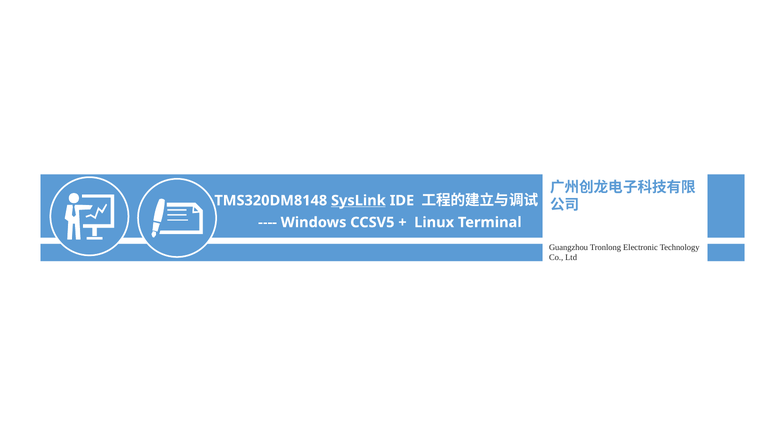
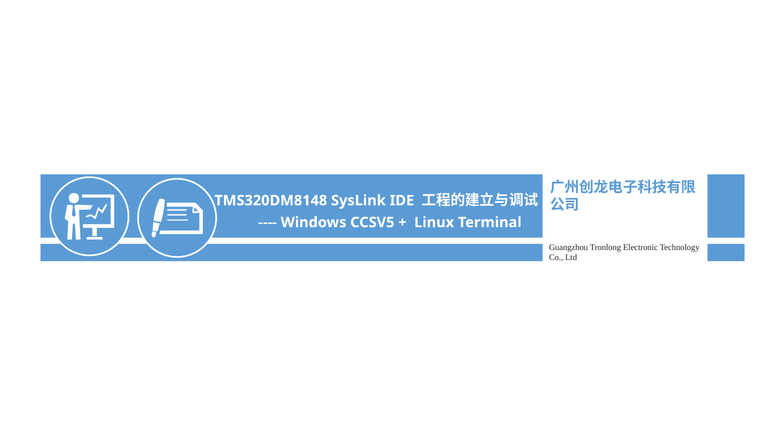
SysLink underline: present -> none
